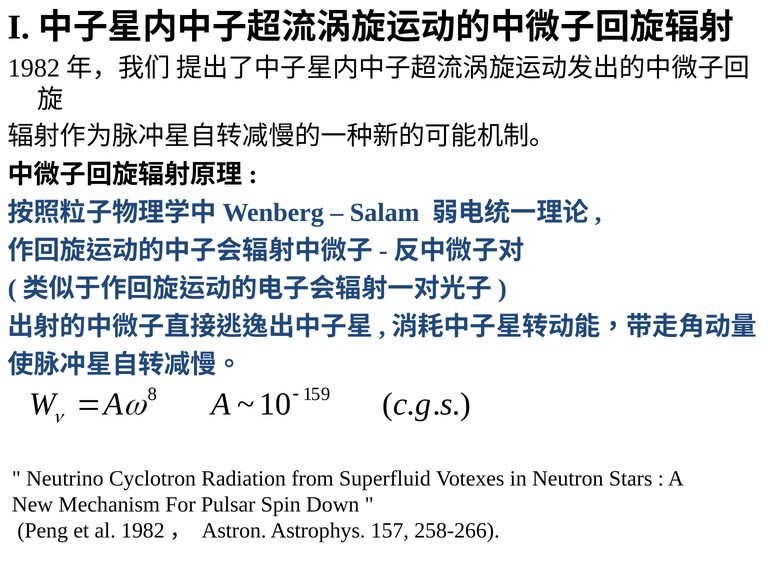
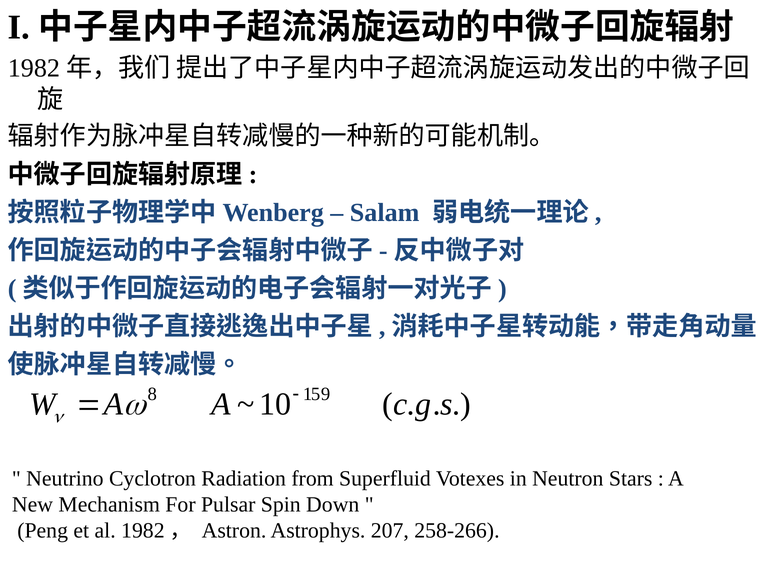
157: 157 -> 207
